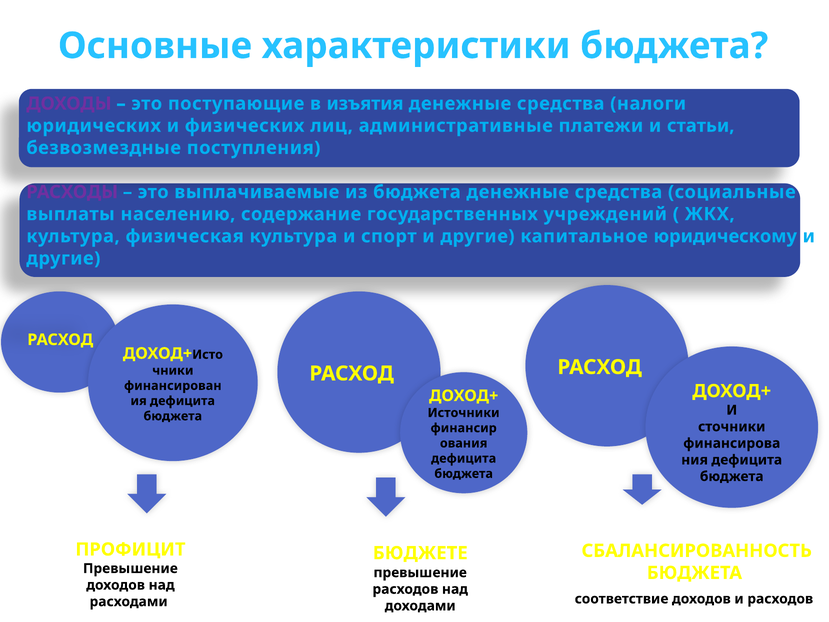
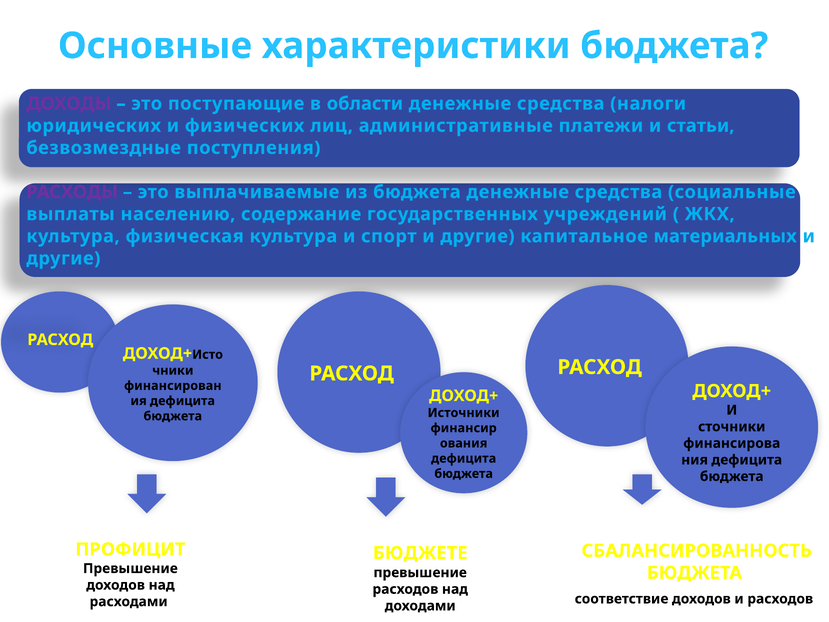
изъятия: изъятия -> области
юридическому: юридическому -> материальных
